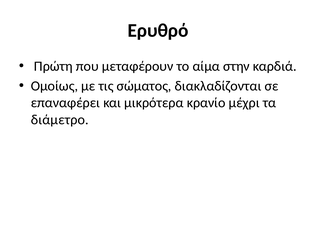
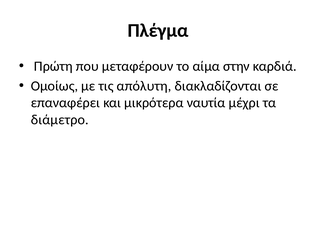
Ερυθρό: Ερυθρό -> Πλέγμα
σώματος: σώματος -> απόλυτη
κρανίο: κρανίο -> ναυτία
